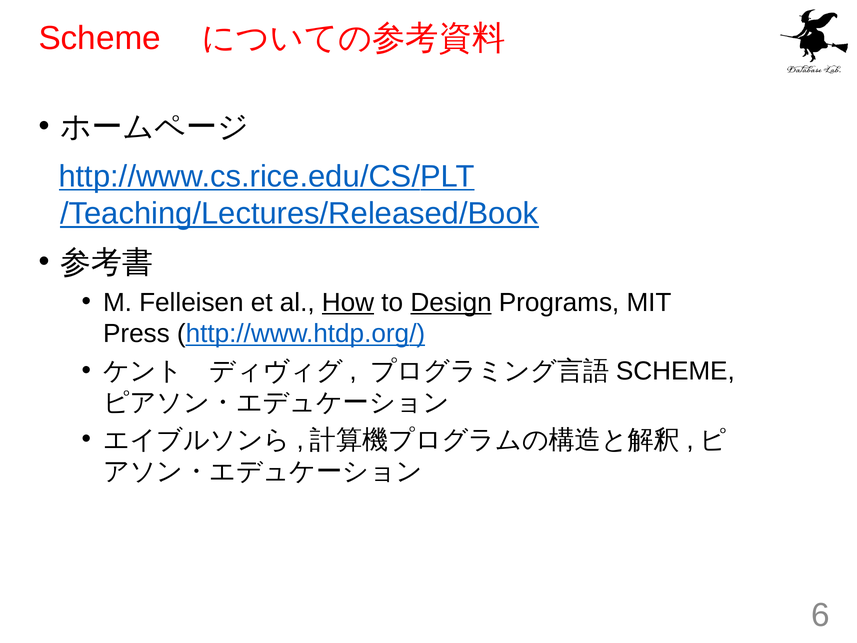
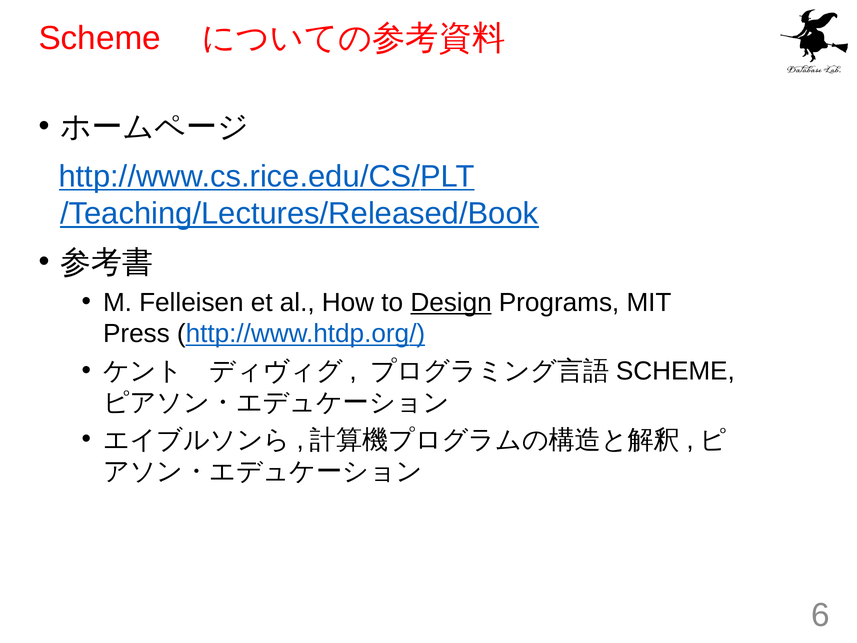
How underline: present -> none
